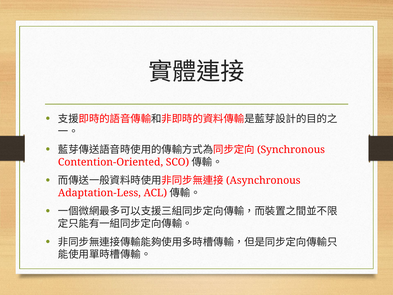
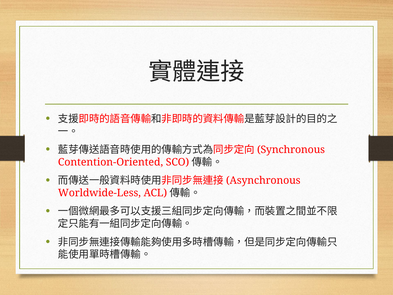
Adaptation-Less: Adaptation-Less -> Worldwide-Less
